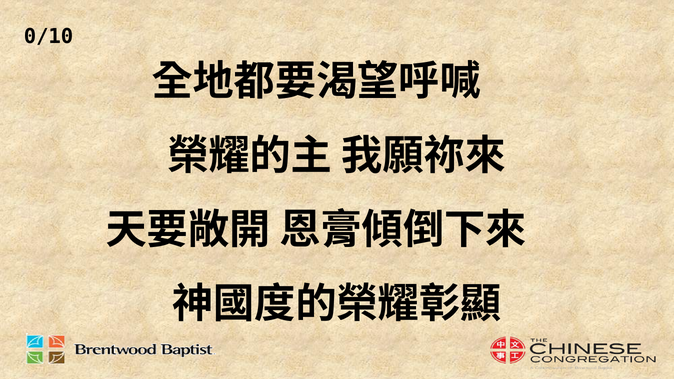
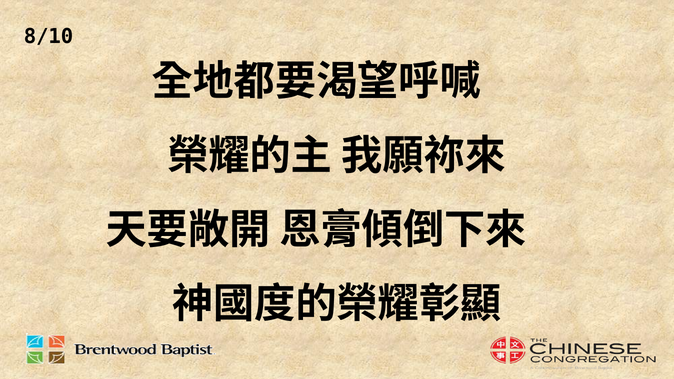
0/10: 0/10 -> 8/10
